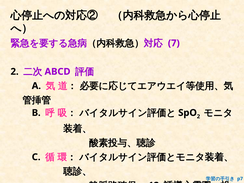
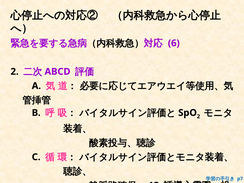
7: 7 -> 6
